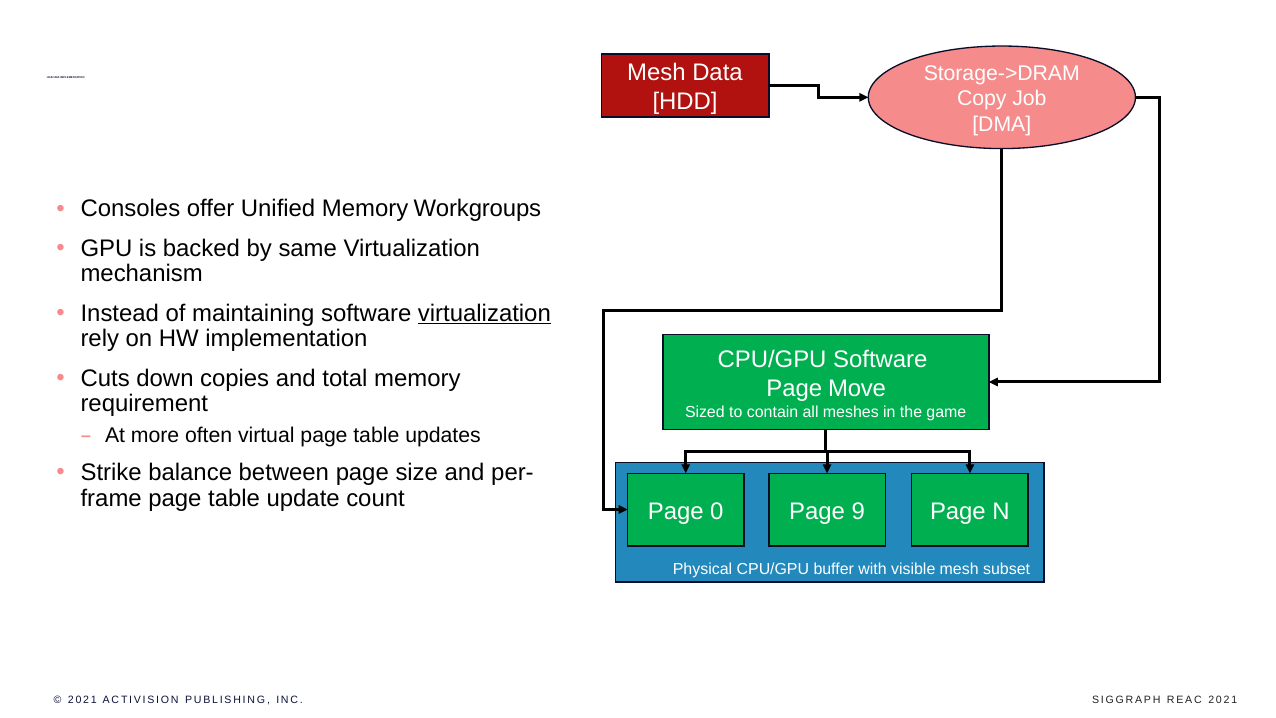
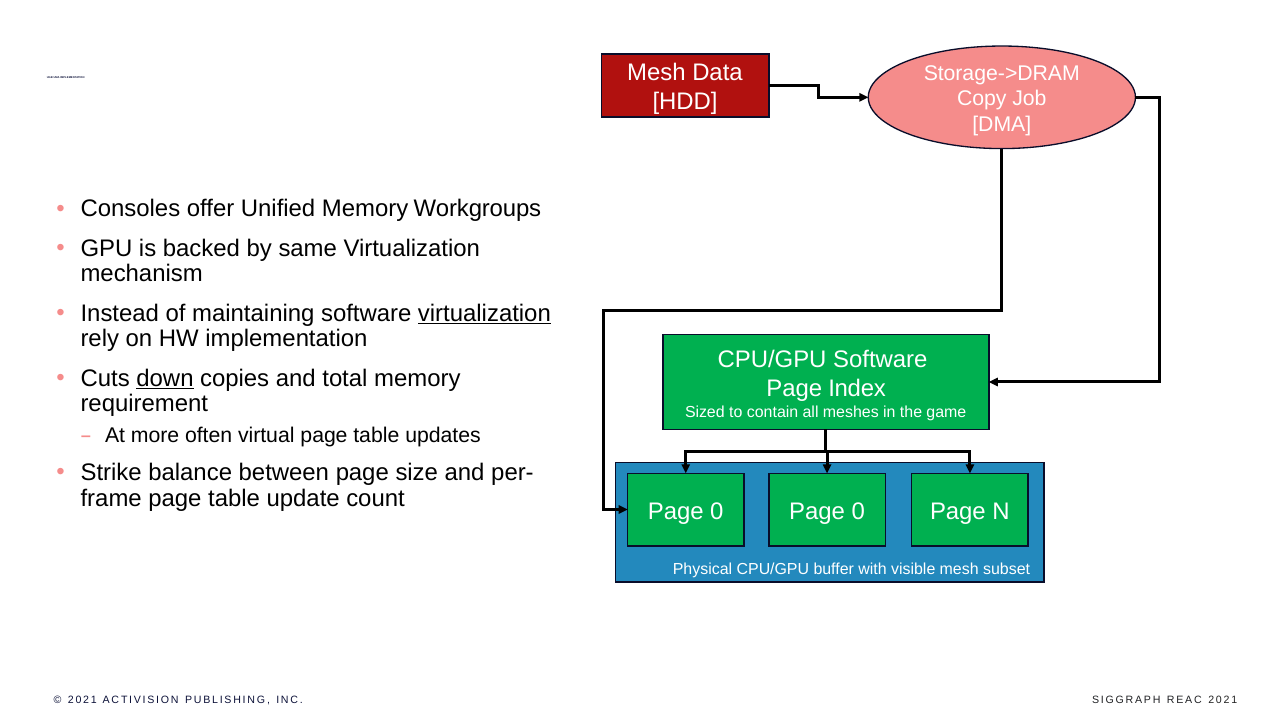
down underline: none -> present
Move: Move -> Index
9 at (858, 511): 9 -> 0
